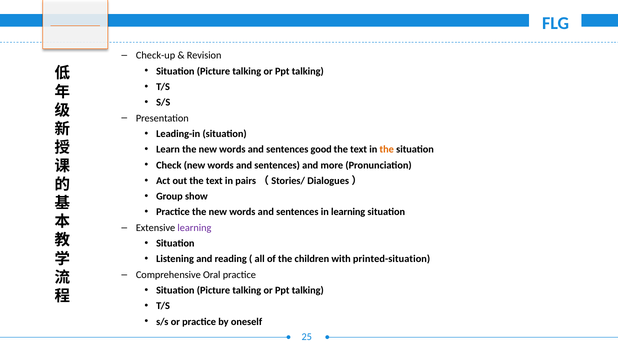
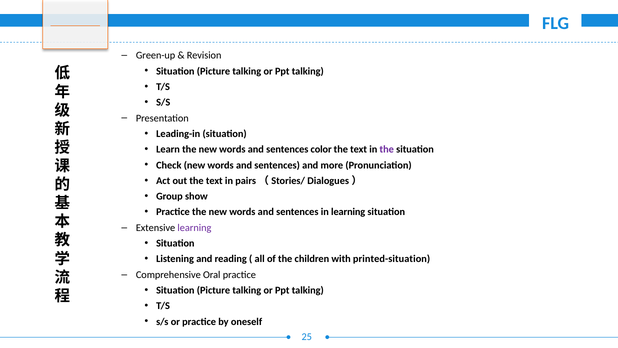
Check-up: Check-up -> Green-up
good: good -> color
the at (387, 149) colour: orange -> purple
